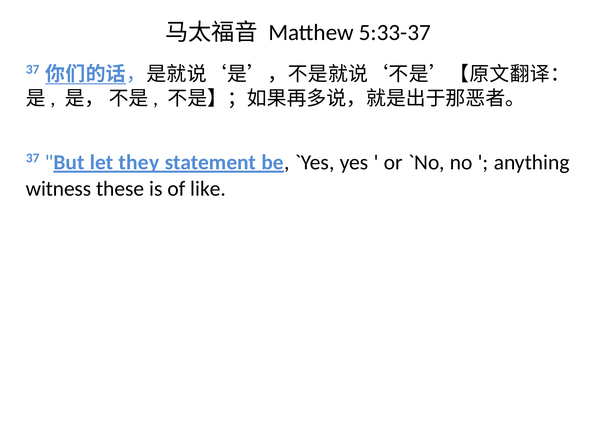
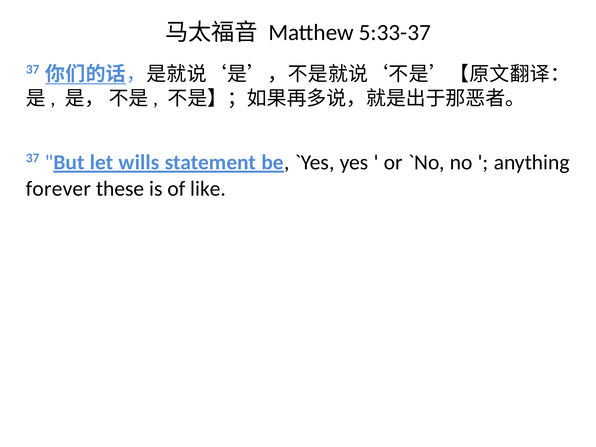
they: they -> wills
witness: witness -> forever
